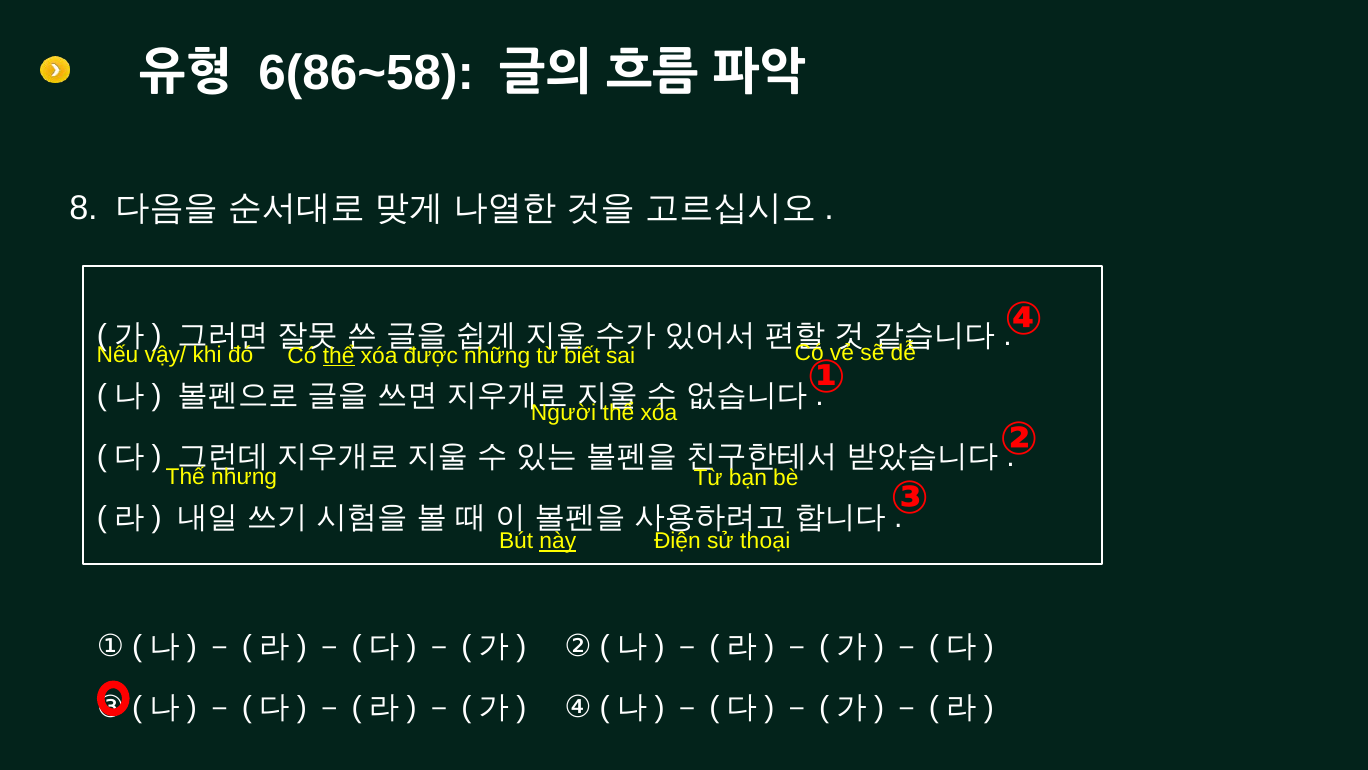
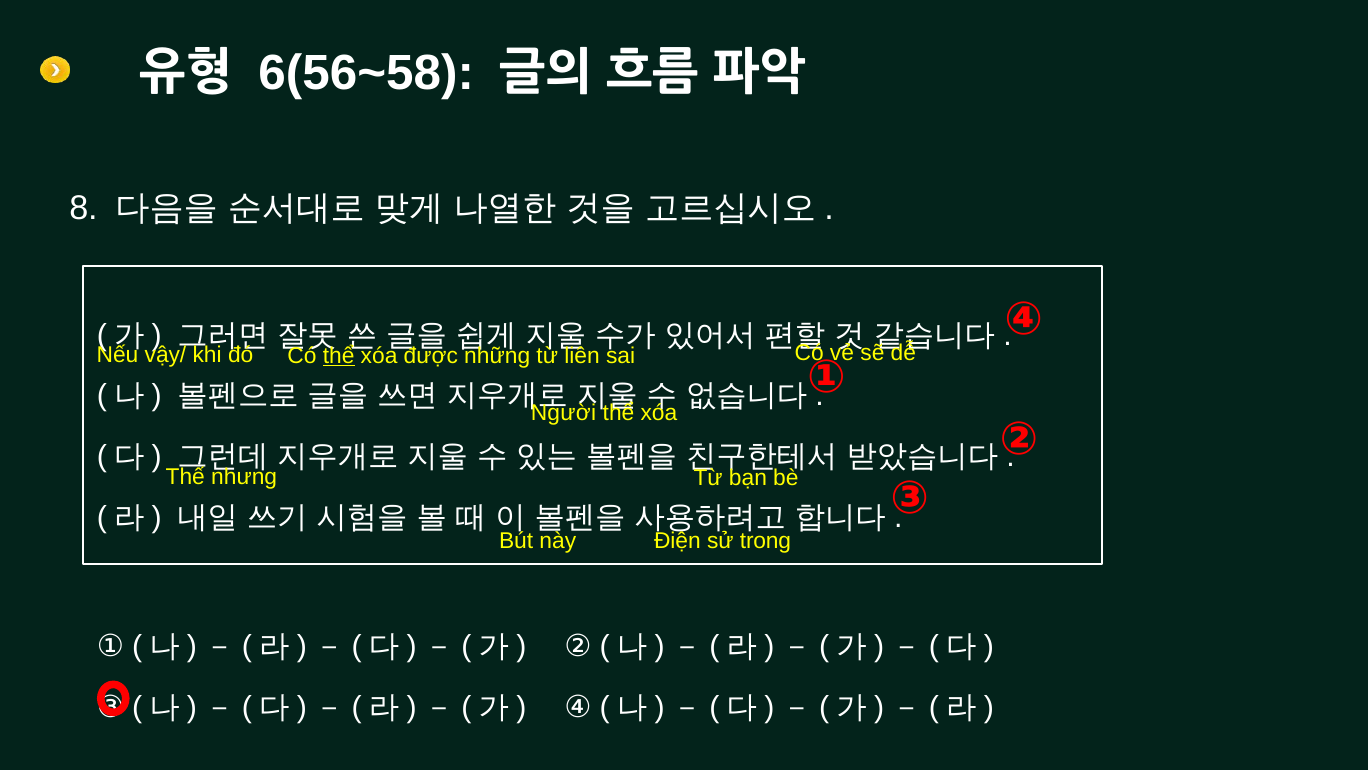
6(86~58: 6(86~58 -> 6(56~58
biết: biết -> liên
thoại: thoại -> trong
này underline: present -> none
